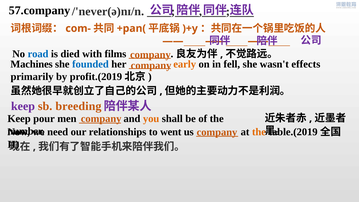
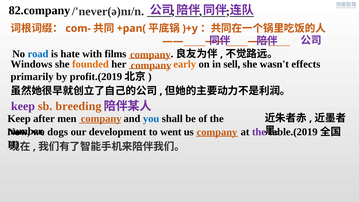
57.company: 57.company -> 82.company
died: died -> hate
Machines: Machines -> Windows
founded colour: blue -> orange
fell: fell -> sell
pour: pour -> after
you colour: orange -> blue
need: need -> dogs
relationships: relationships -> development
the at (259, 132) colour: orange -> purple
